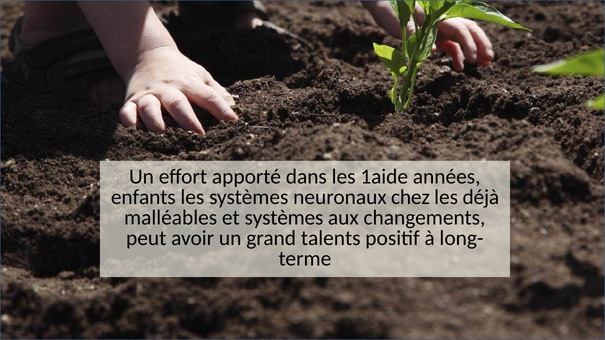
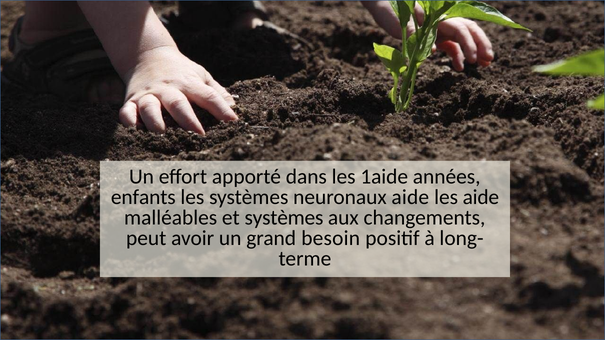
neuronaux chez: chez -> aide
les déjà: déjà -> aide
talents: talents -> besoin
